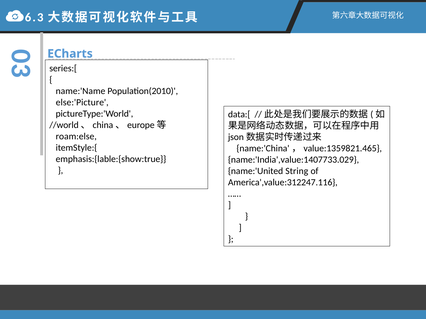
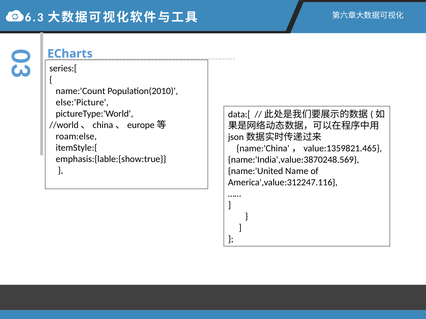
name:'Name: name:'Name -> name:'Count
name:'India',value:1407733.029: name:'India',value:1407733.029 -> name:'India',value:3870248.569
String: String -> Name
